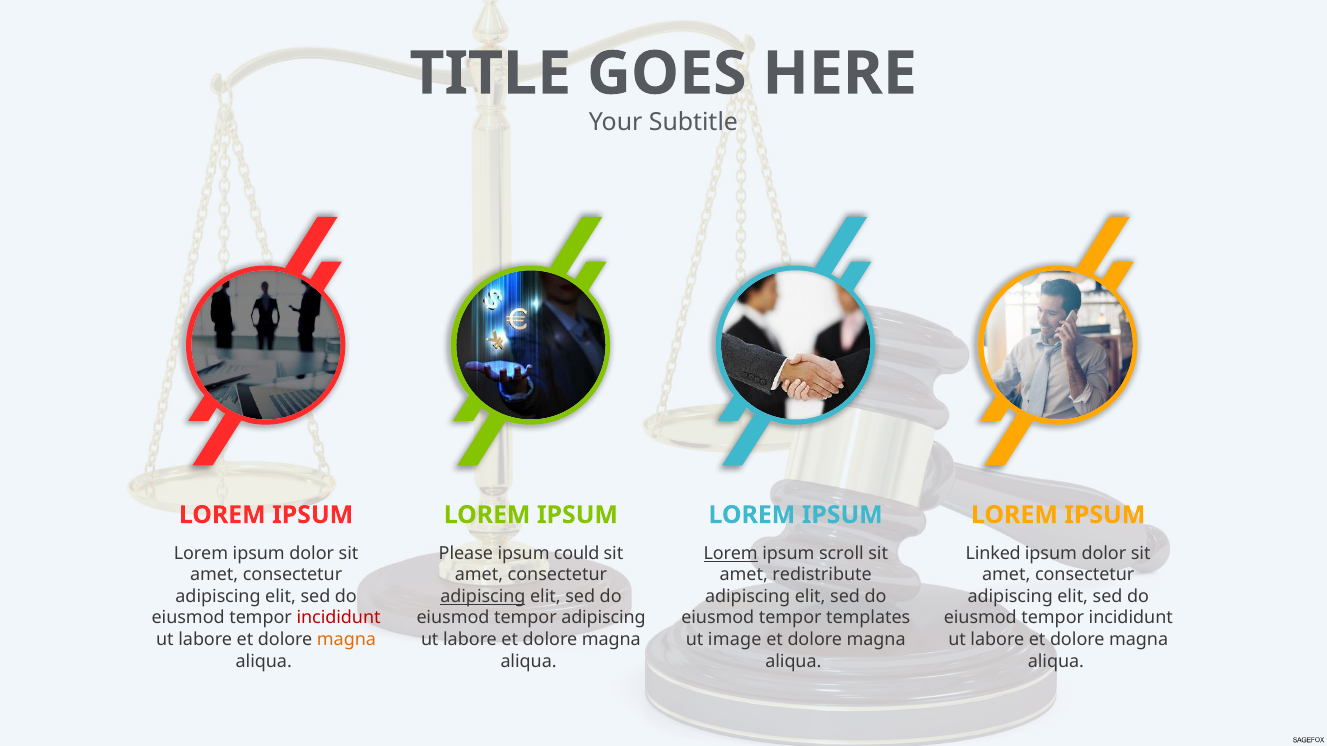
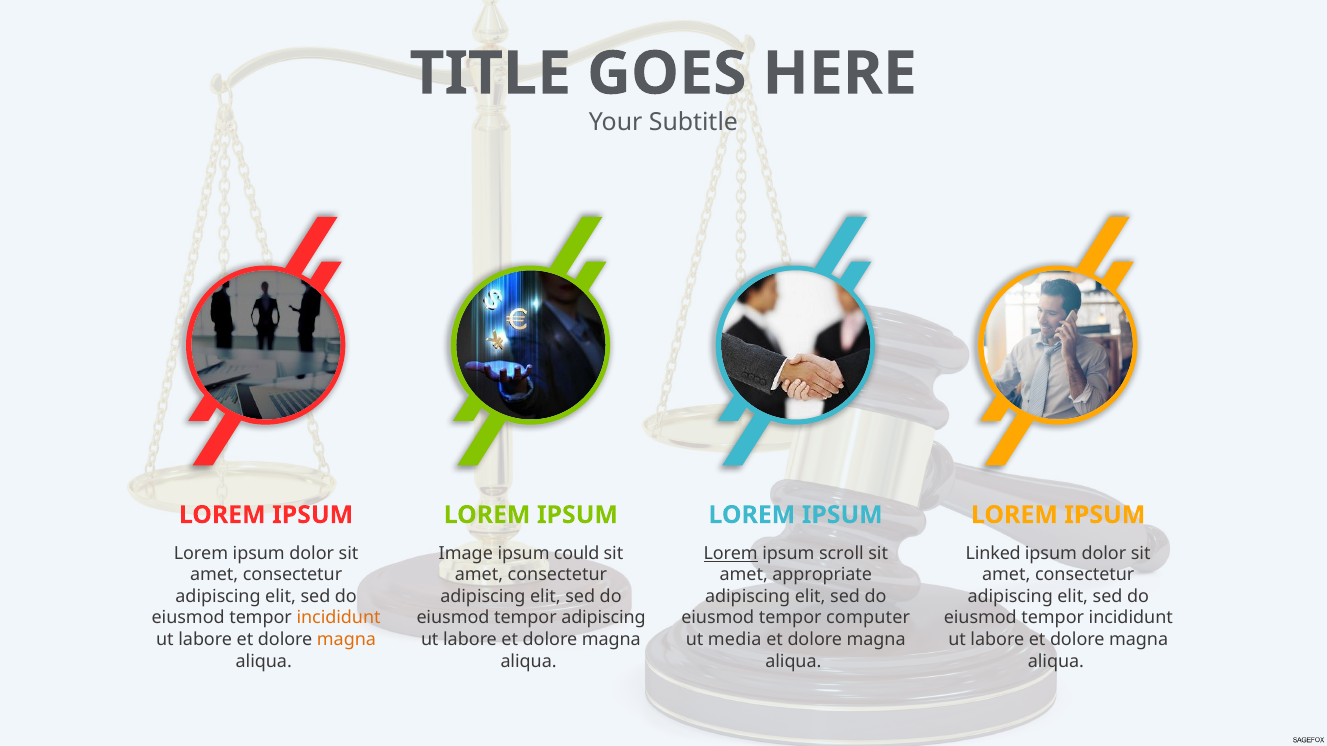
Please: Please -> Image
redistribute: redistribute -> appropriate
adipiscing at (483, 597) underline: present -> none
incididunt at (339, 618) colour: red -> orange
templates: templates -> computer
image: image -> media
